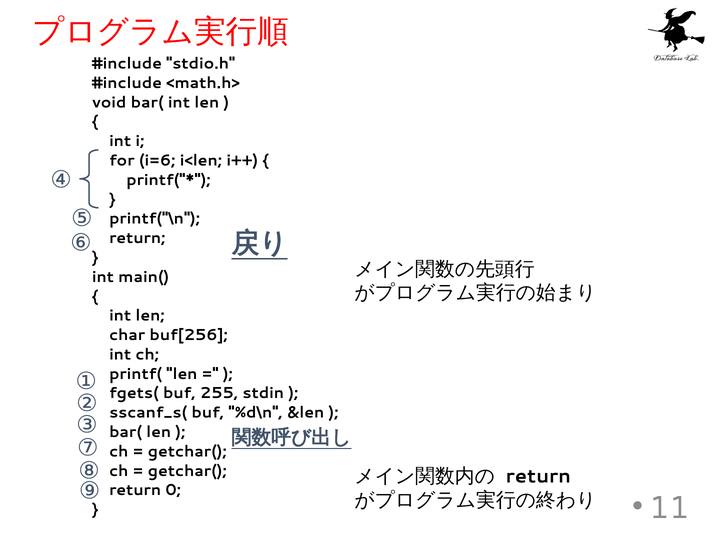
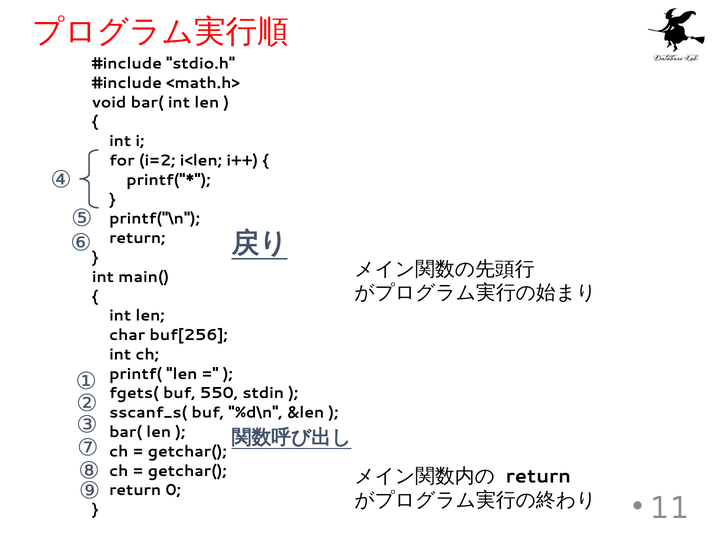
i=6: i=6 -> i=2
255: 255 -> 550
